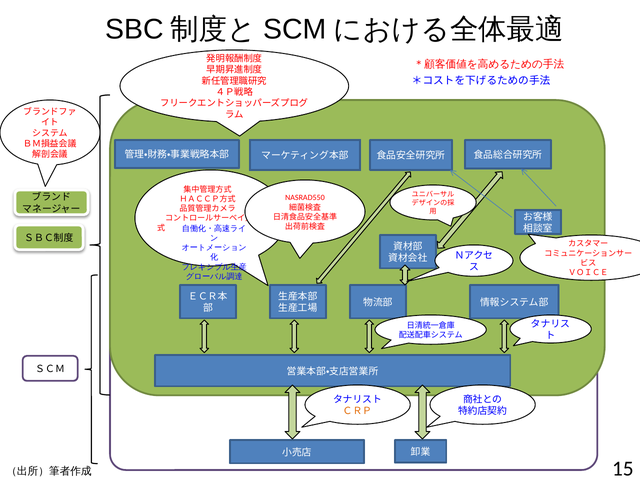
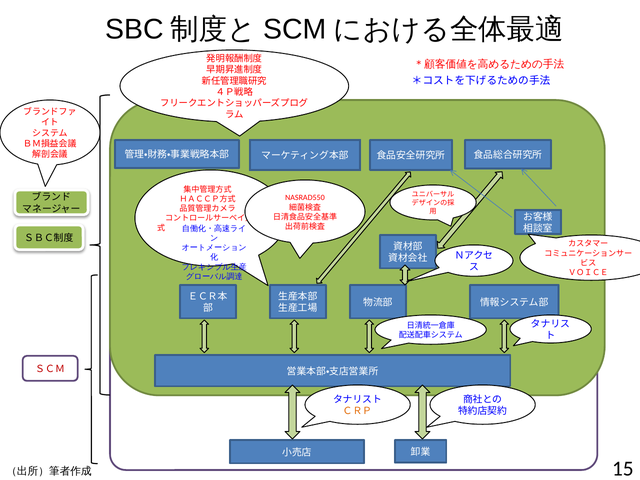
ＳＣＭ colour: black -> red
